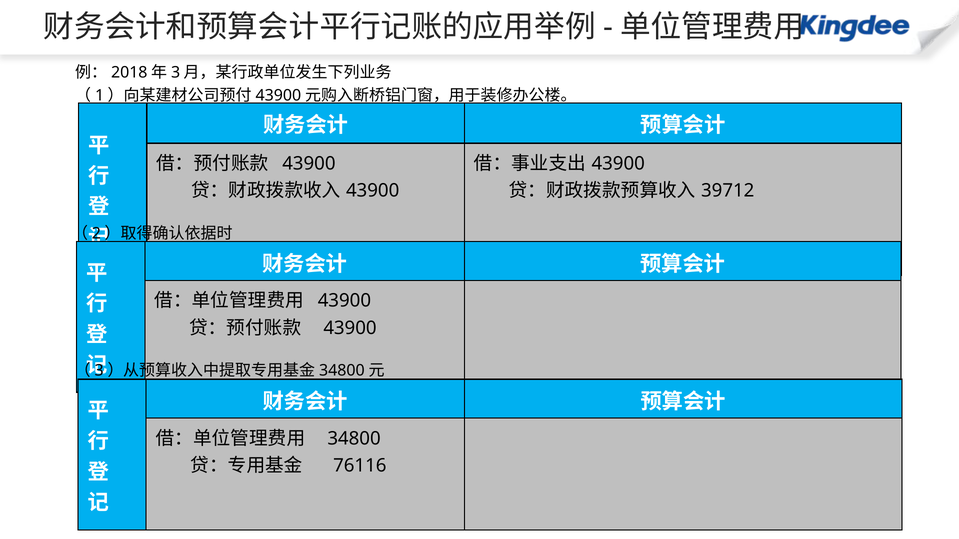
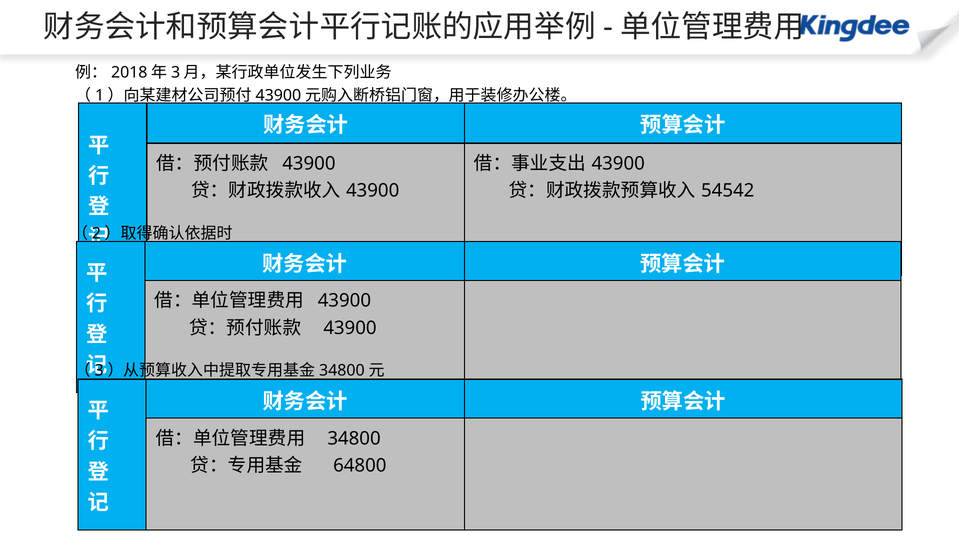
39712: 39712 -> 54542
76116: 76116 -> 64800
